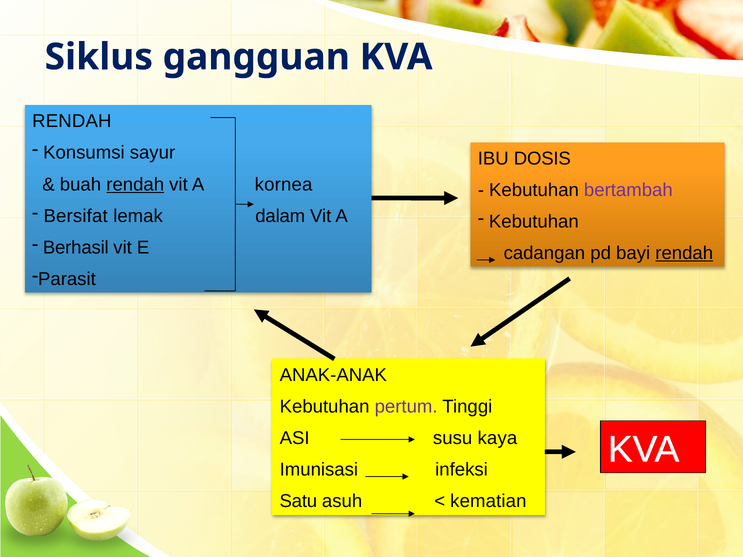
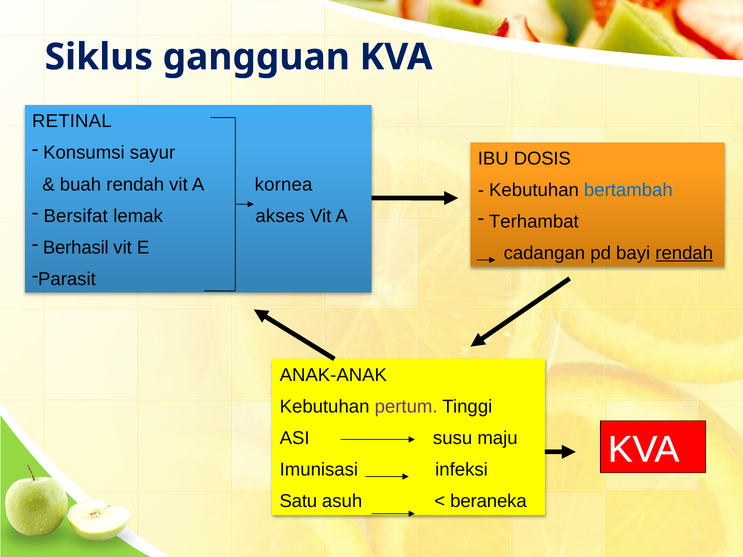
RENDAH at (72, 121): RENDAH -> RETINAL
rendah at (135, 185) underline: present -> none
bertambah colour: purple -> blue
dalam: dalam -> akses
Kebutuhan at (534, 222): Kebutuhan -> Terhambat
kaya: kaya -> maju
kematian: kematian -> beraneka
